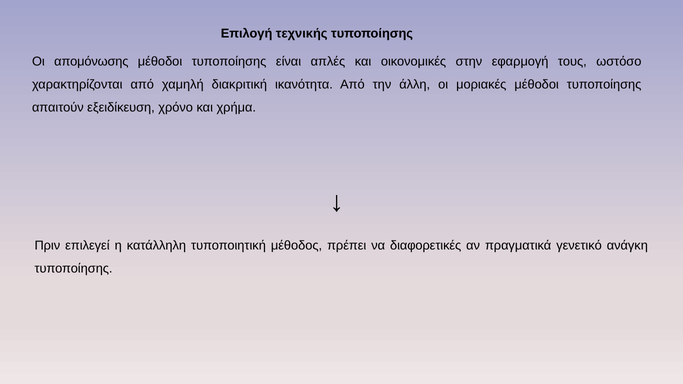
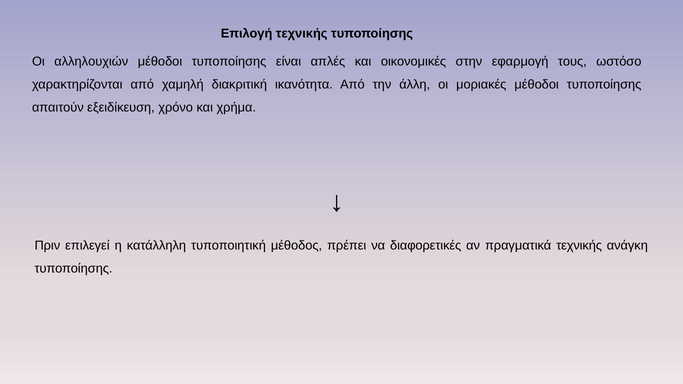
απομόνωσης: απομόνωσης -> αλληλουχιών
πραγματικά γενετικό: γενετικό -> τεχνικής
